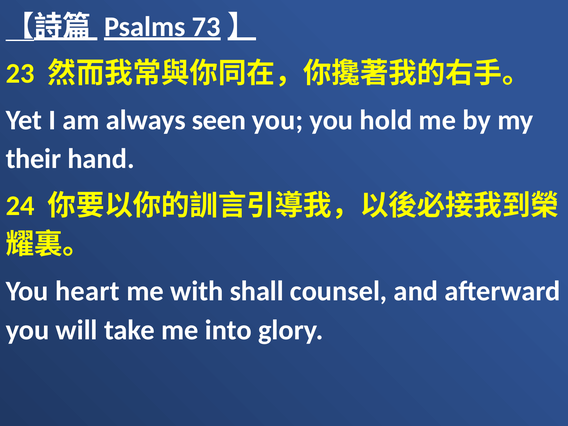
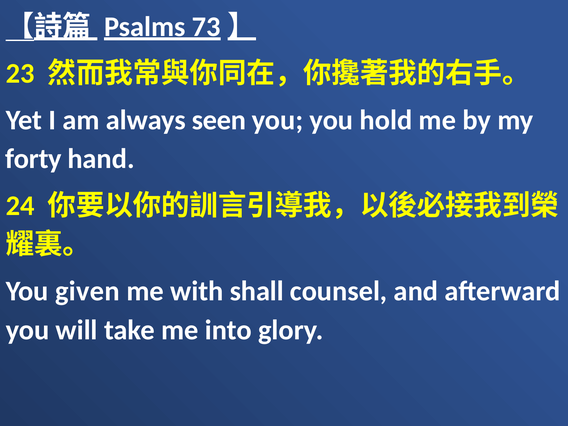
their: their -> forty
heart: heart -> given
